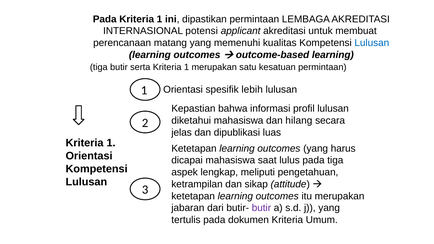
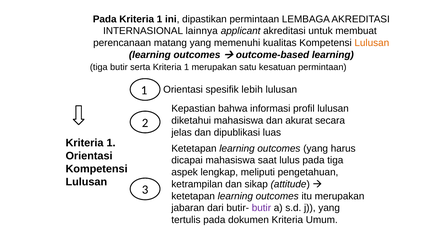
potensi: potensi -> lainnya
Lulusan at (372, 43) colour: blue -> orange
hilang: hilang -> akurat
